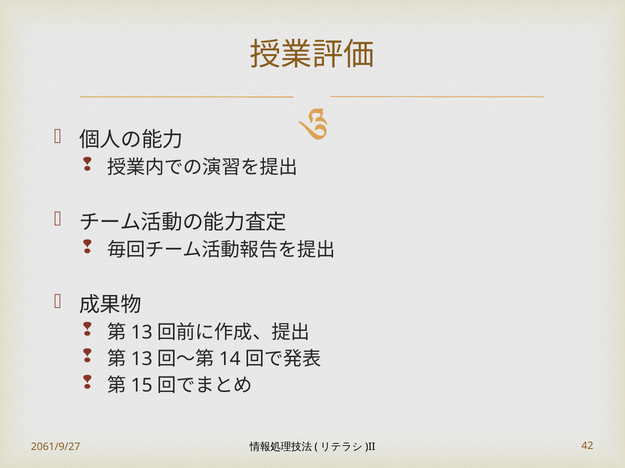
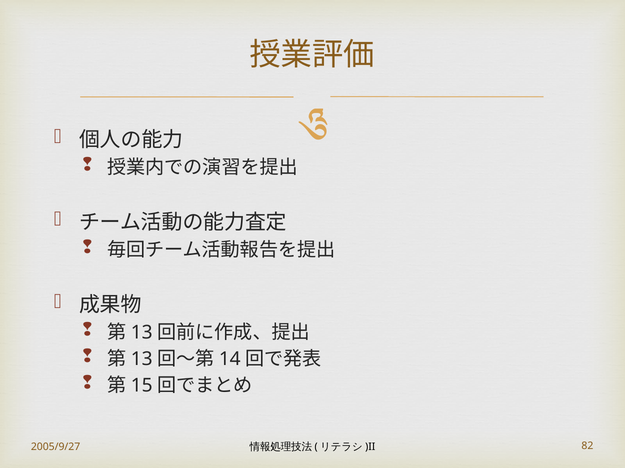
2061/9/27: 2061/9/27 -> 2005/9/27
42: 42 -> 82
